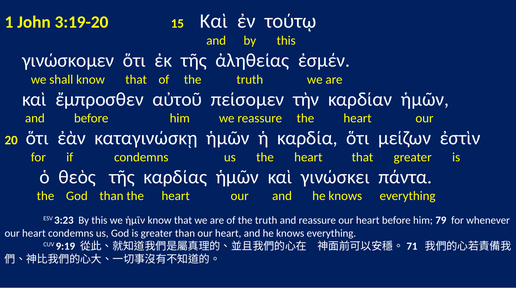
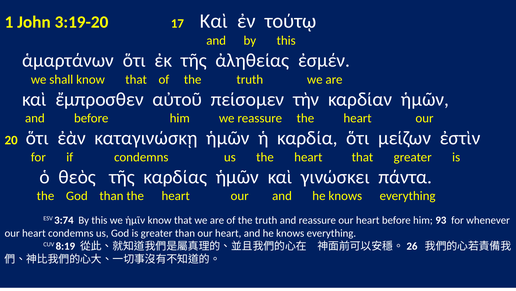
15: 15 -> 17
γινώσκομεν: γινώσκομεν -> ἁμαρτάνων
3:23: 3:23 -> 3:74
79: 79 -> 93
9:19: 9:19 -> 8:19
71: 71 -> 26
